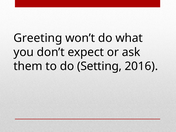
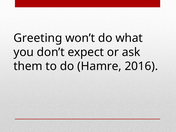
Setting: Setting -> Hamre
